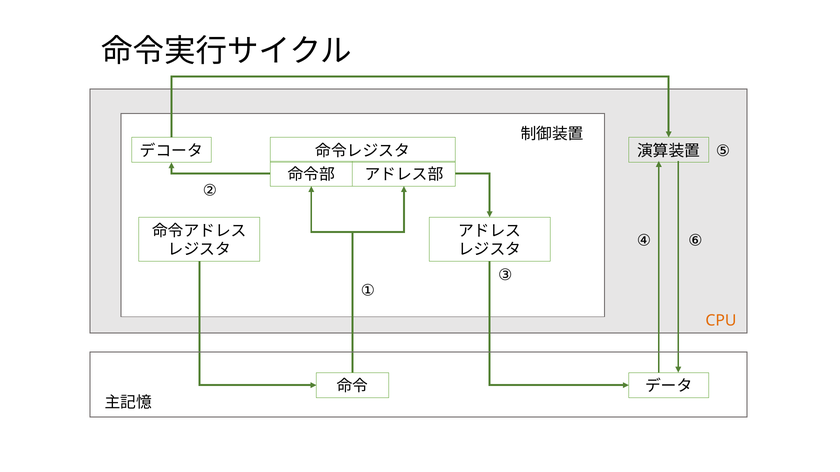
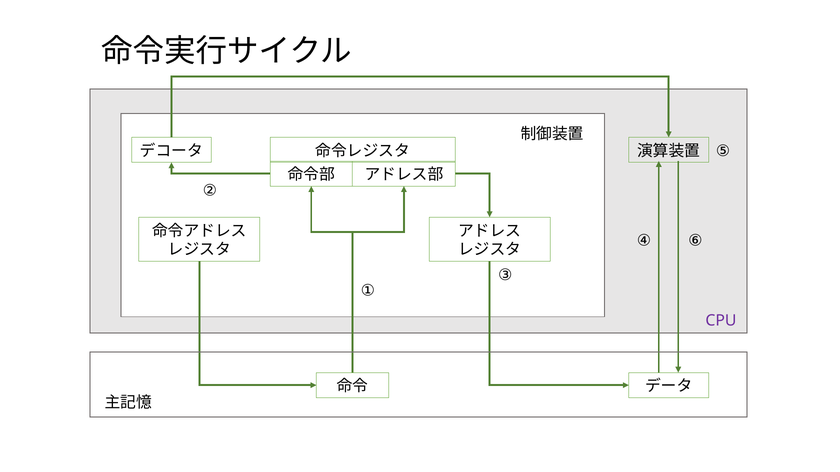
CPU colour: orange -> purple
